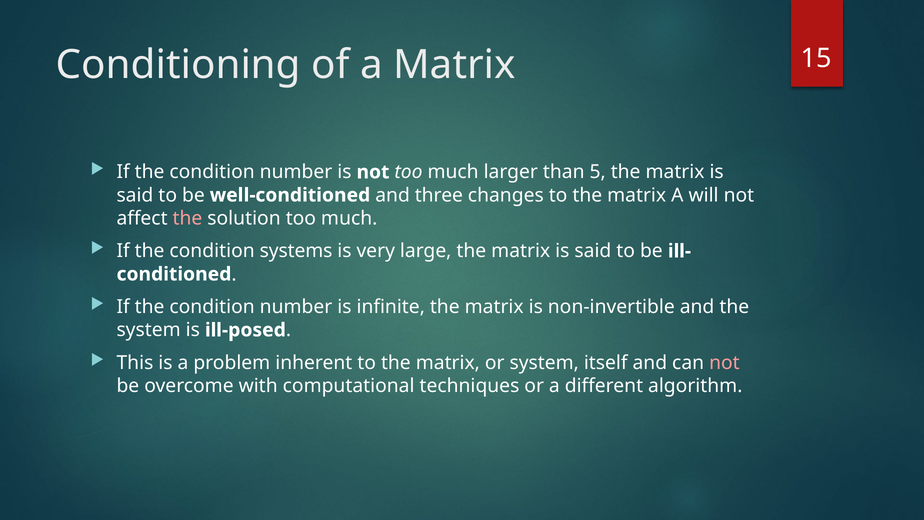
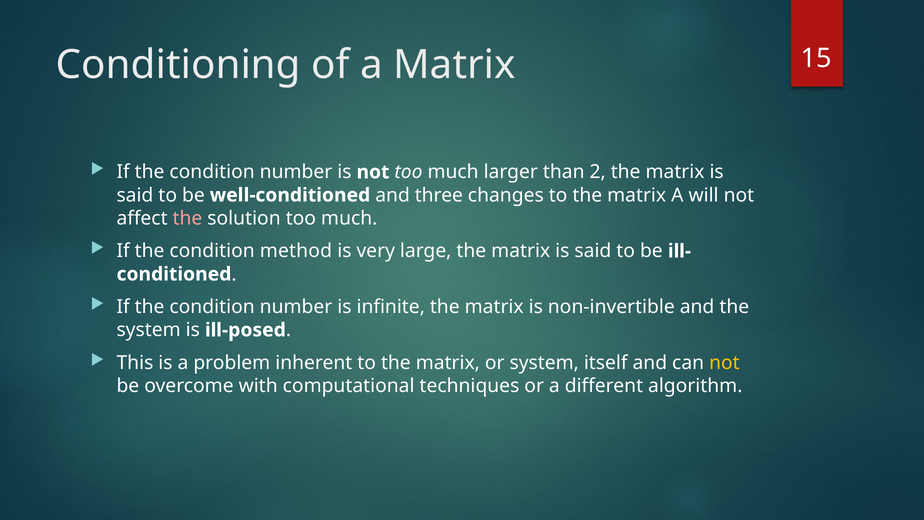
5: 5 -> 2
systems: systems -> method
not at (724, 363) colour: pink -> yellow
